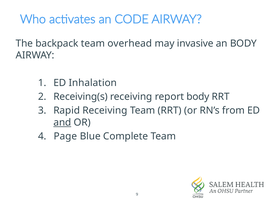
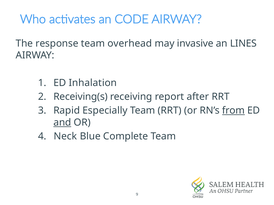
backpack: backpack -> response
an BODY: BODY -> LINES
report body: body -> after
Rapid Receiving: Receiving -> Especially
from underline: none -> present
Page: Page -> Neck
